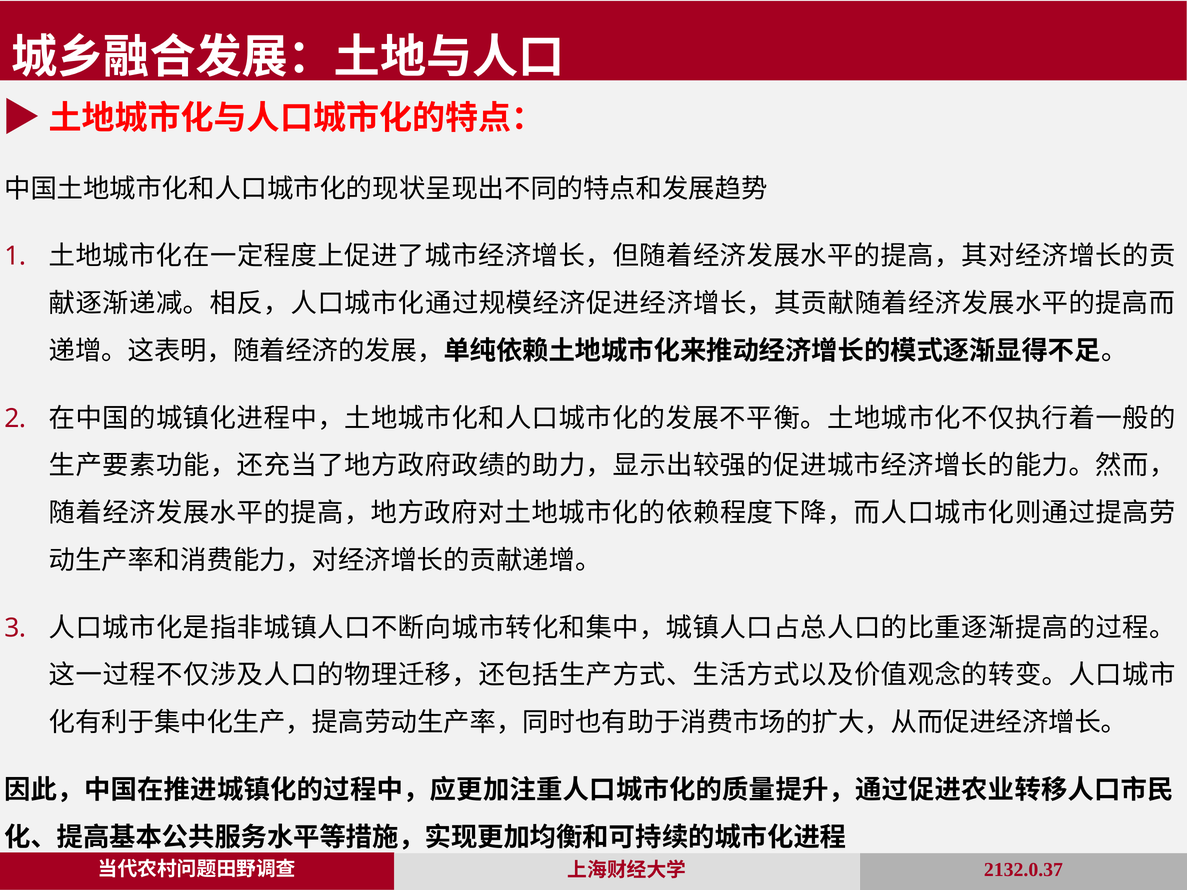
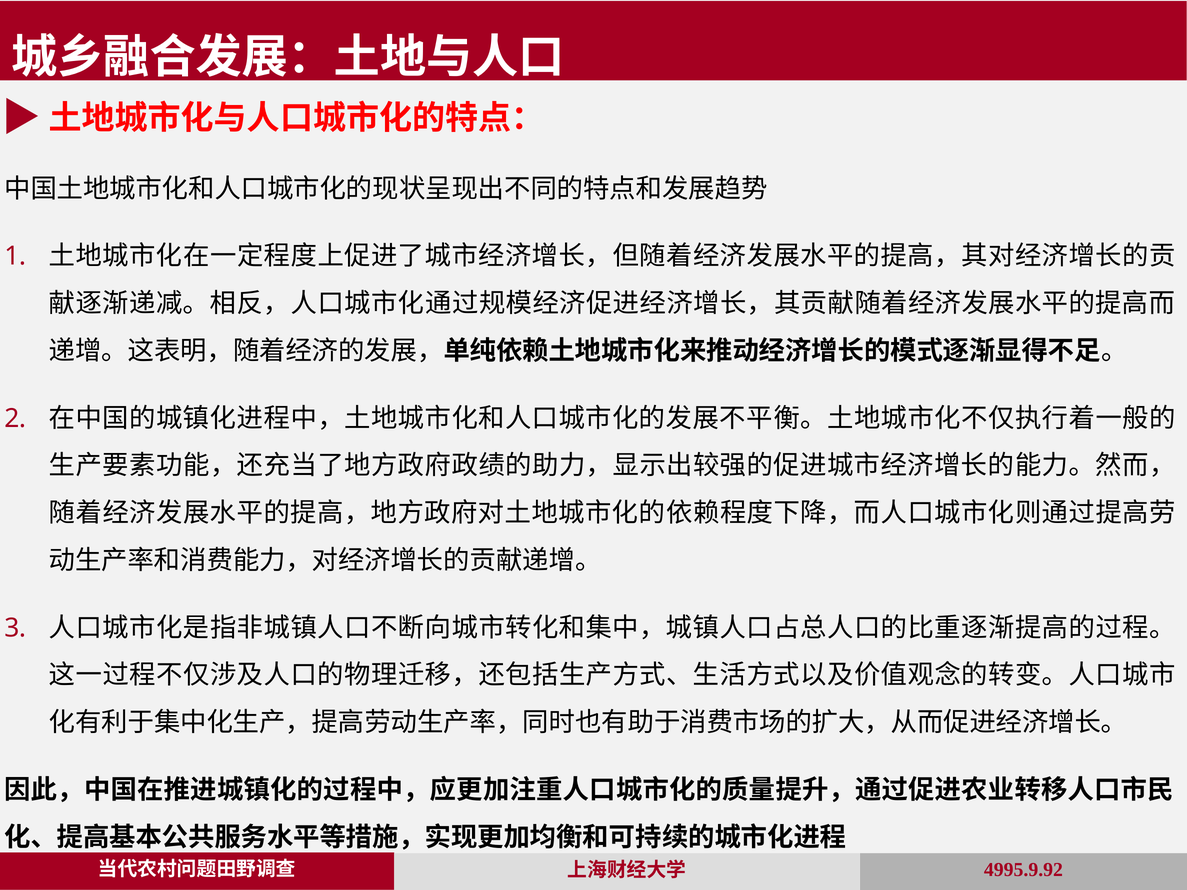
2132.0.37: 2132.0.37 -> 4995.9.92
